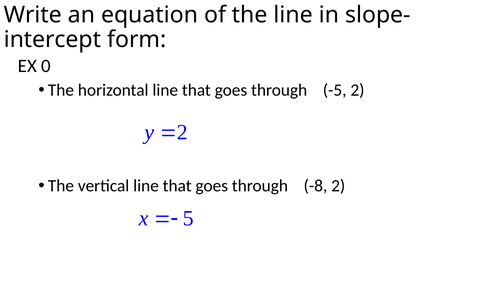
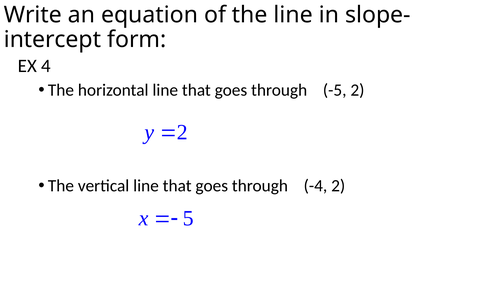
0: 0 -> 4
-8: -8 -> -4
